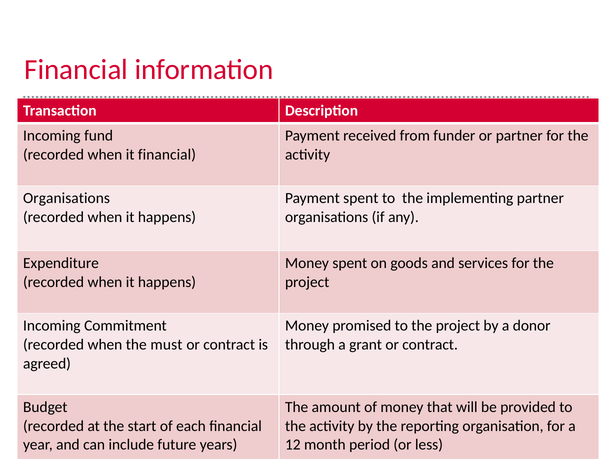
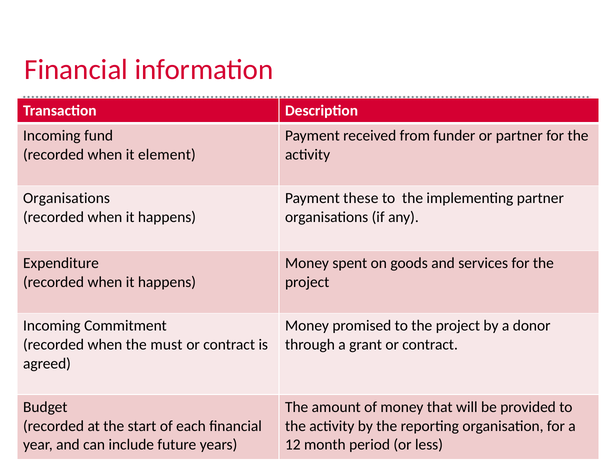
it financial: financial -> element
Payment spent: spent -> these
